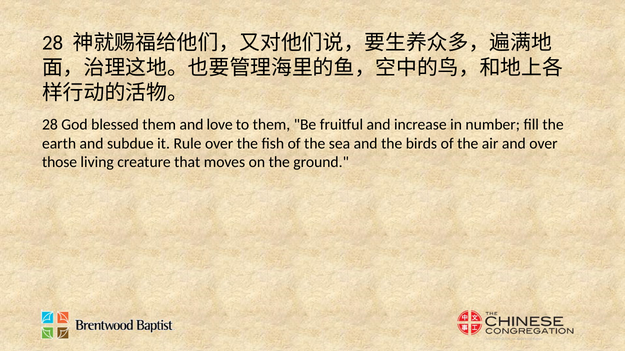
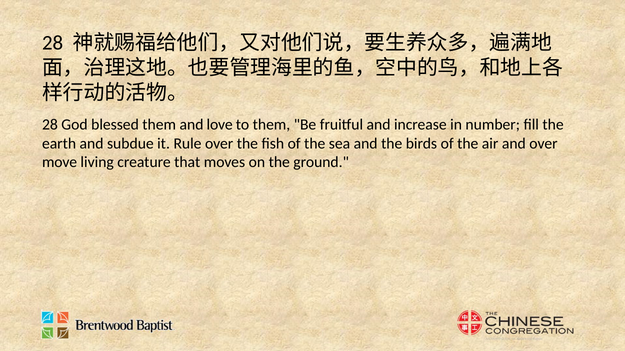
those: those -> move
